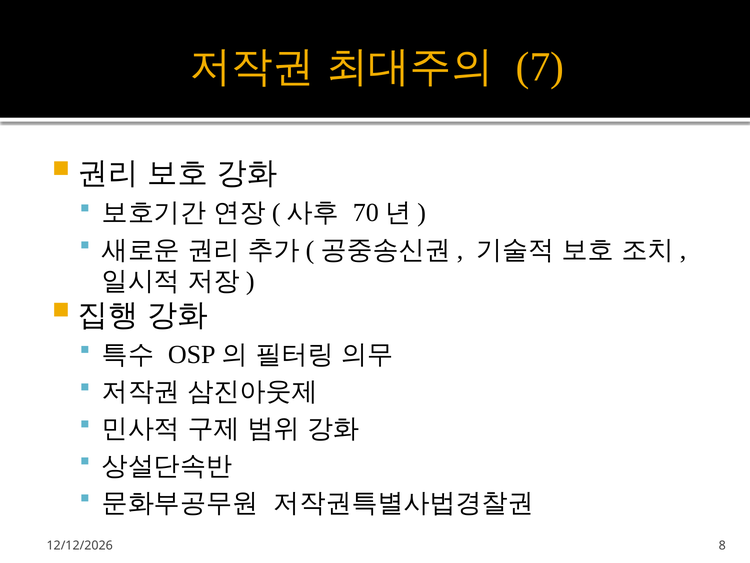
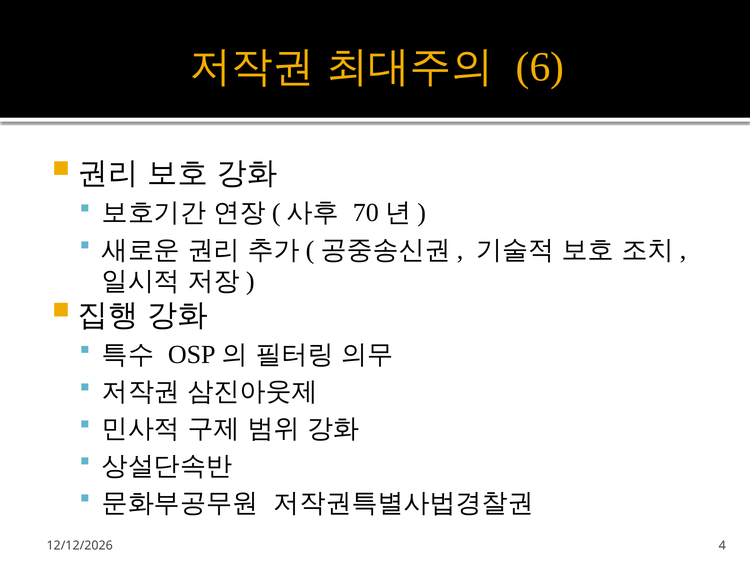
7: 7 -> 6
8: 8 -> 4
